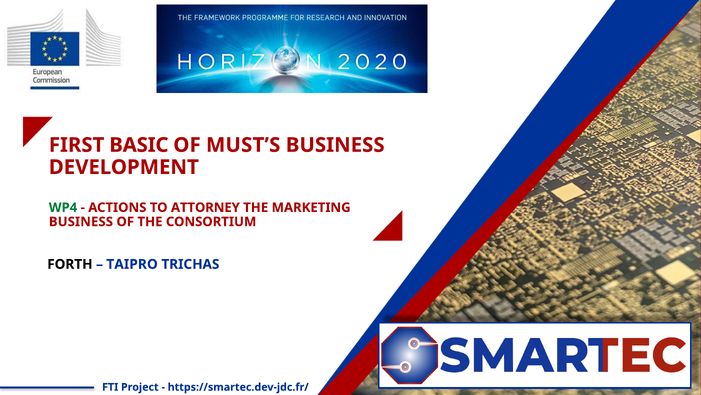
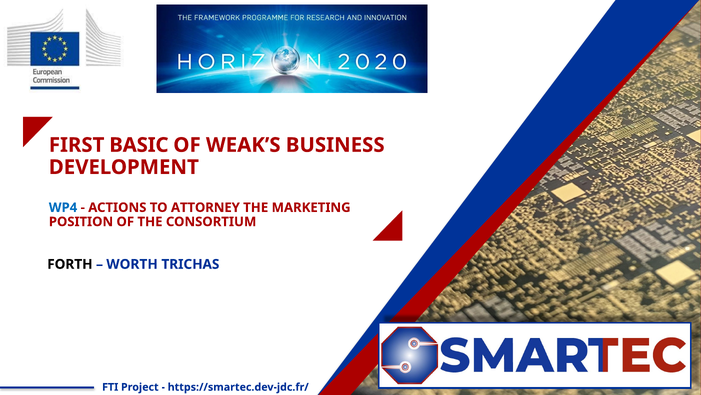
MUST’S: MUST’S -> WEAK’S
WP4 colour: green -> blue
BUSINESS at (81, 221): BUSINESS -> POSITION
TAIPRO: TAIPRO -> WORTH
